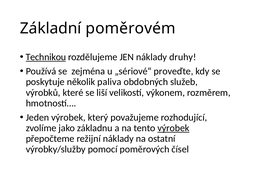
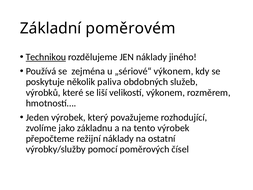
druhy: druhy -> jiného
„sériové“ proveďte: proveďte -> výkonem
výrobek at (173, 128) underline: present -> none
